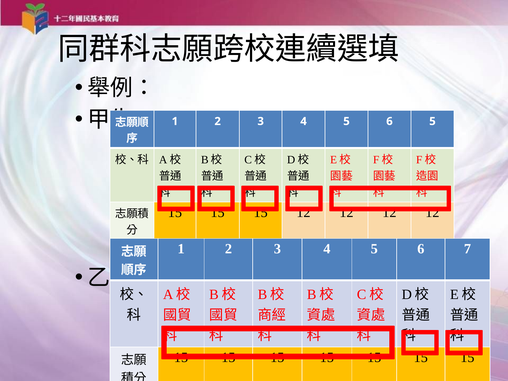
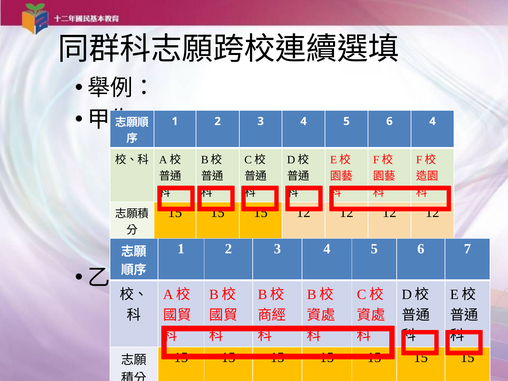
6 5: 5 -> 4
